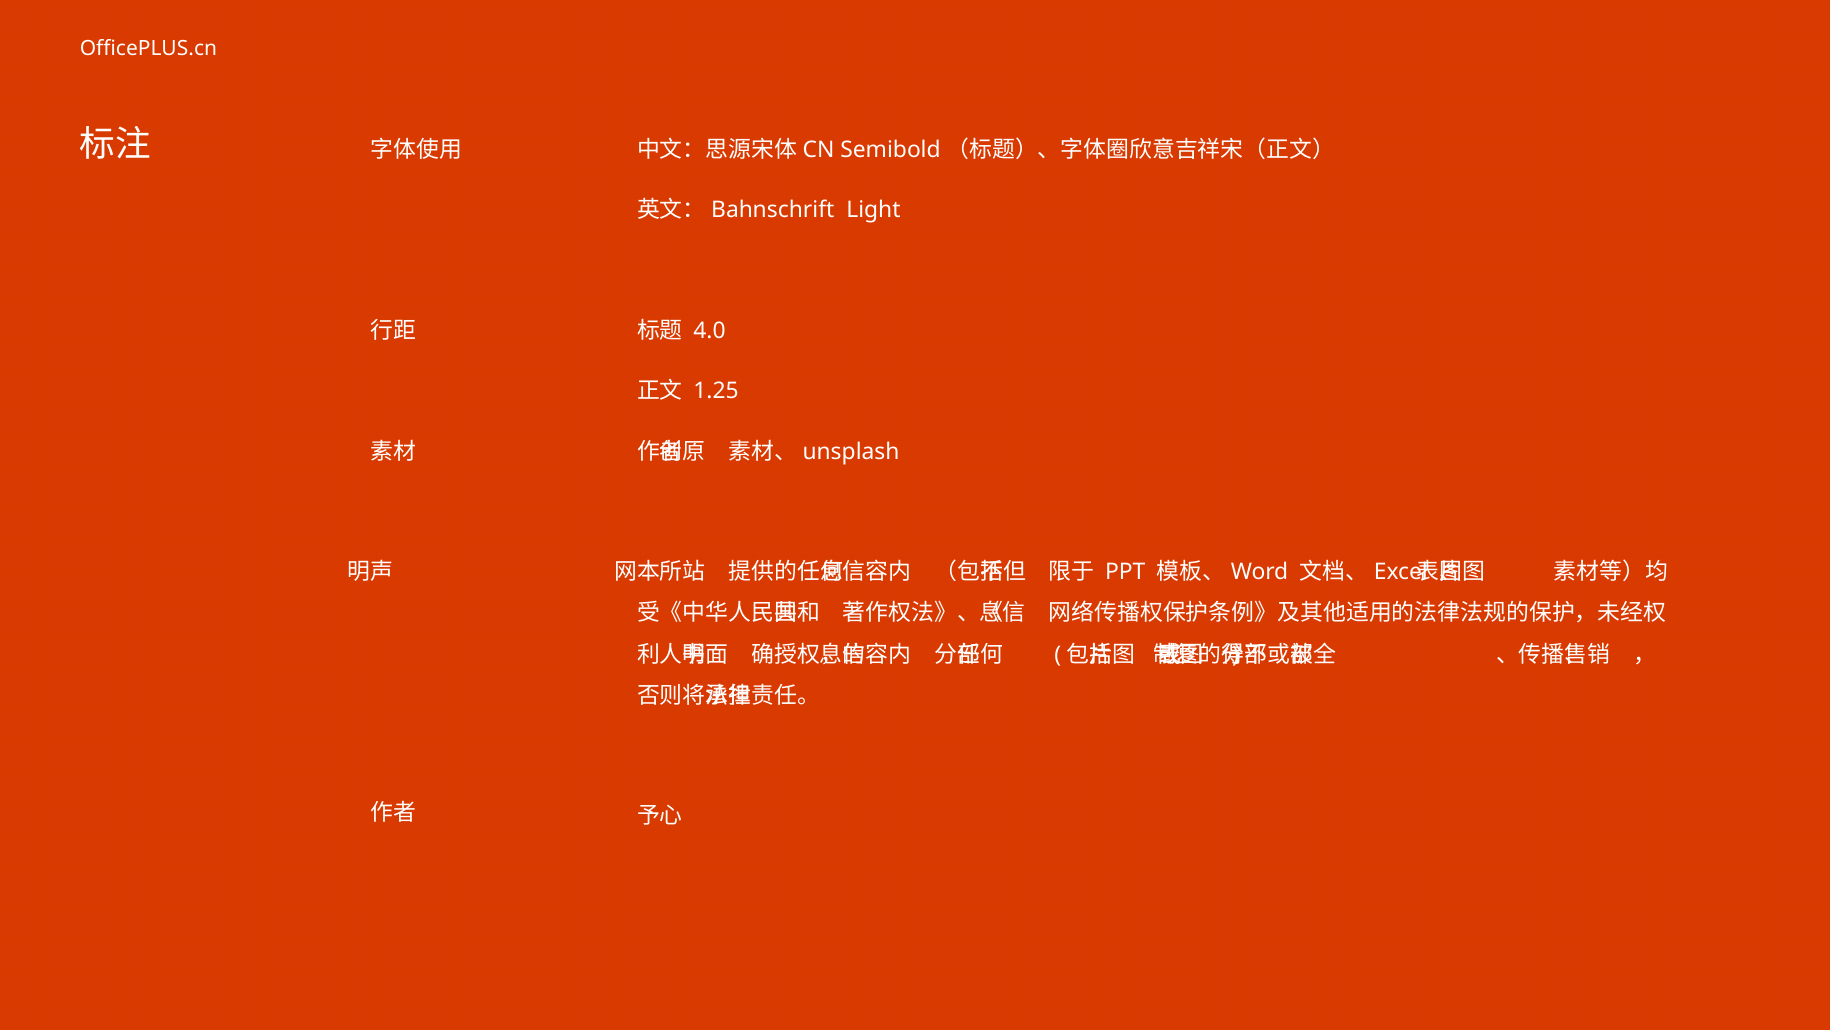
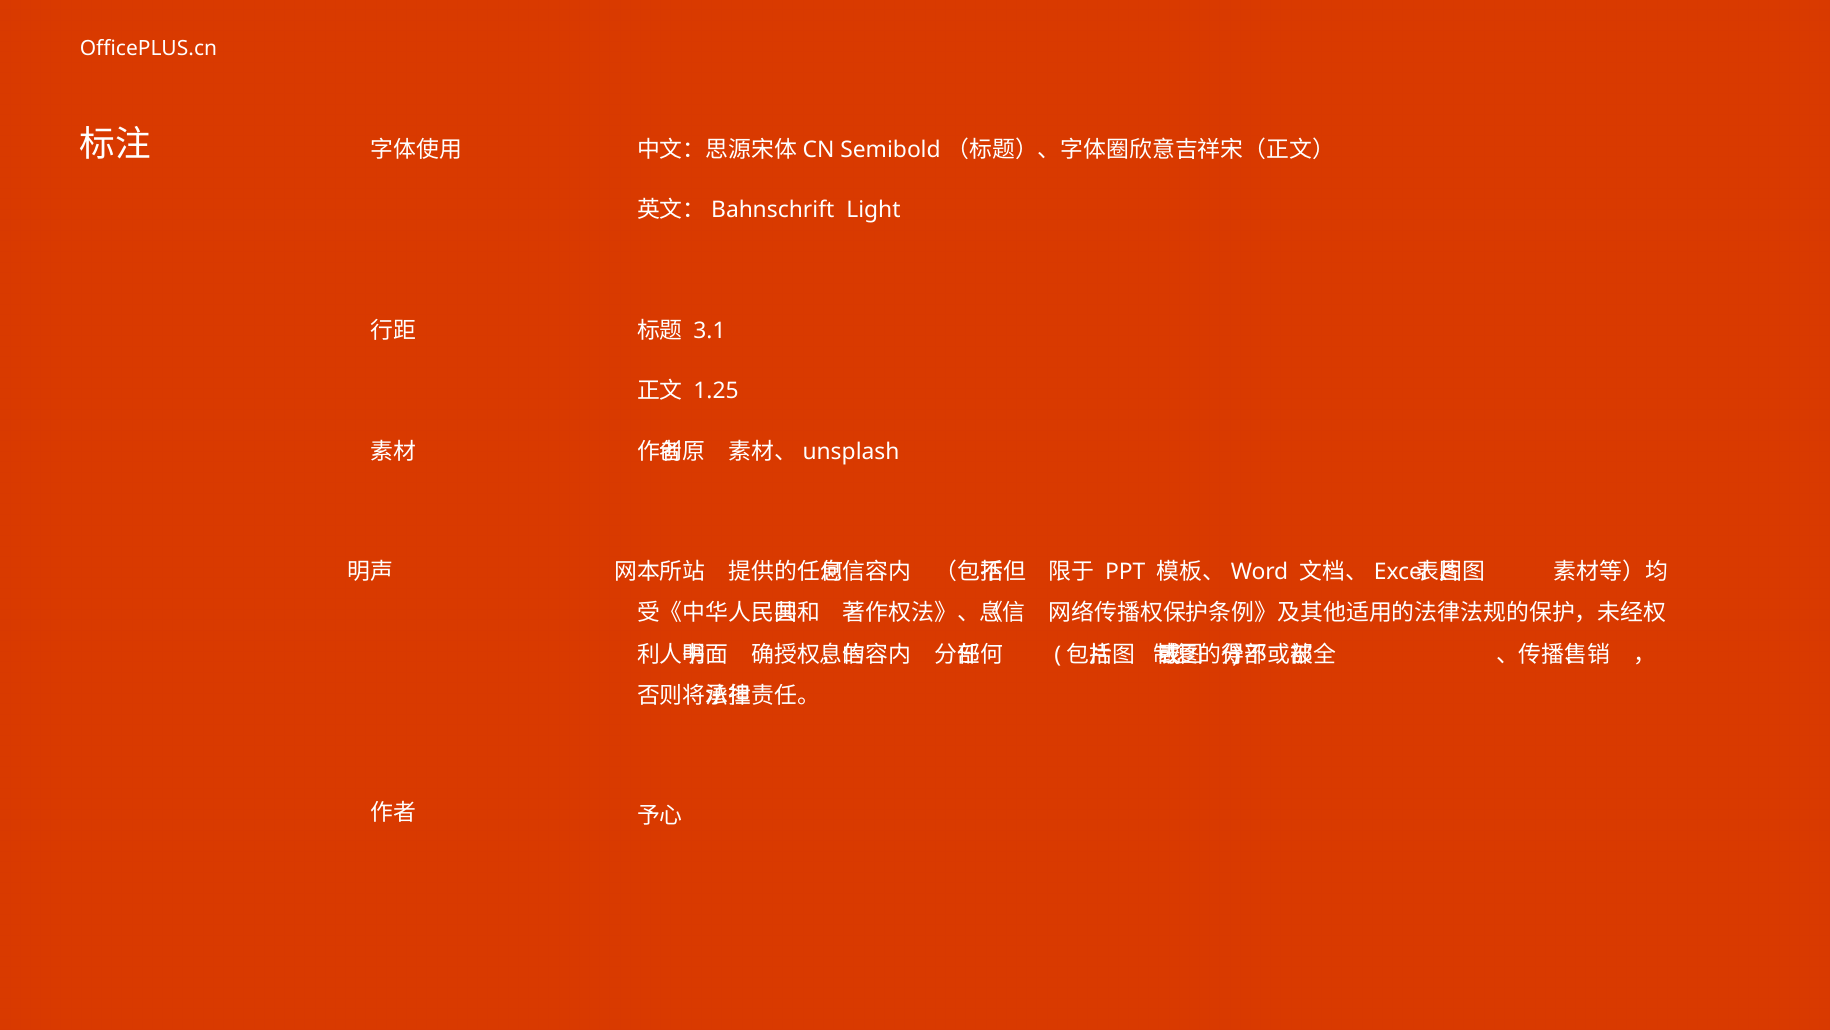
4.0: 4.0 -> 3.1
